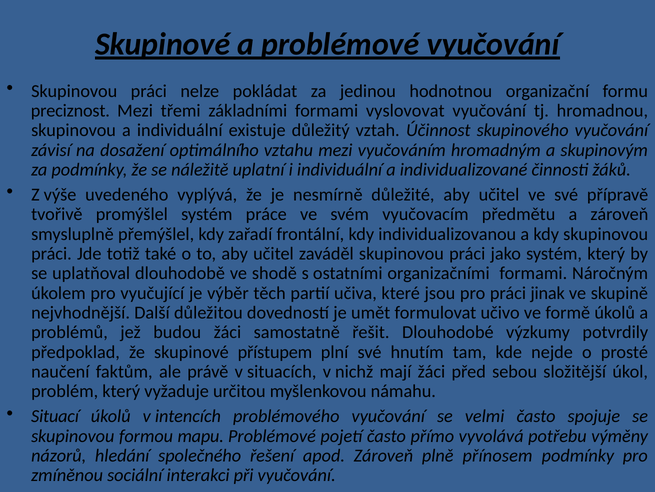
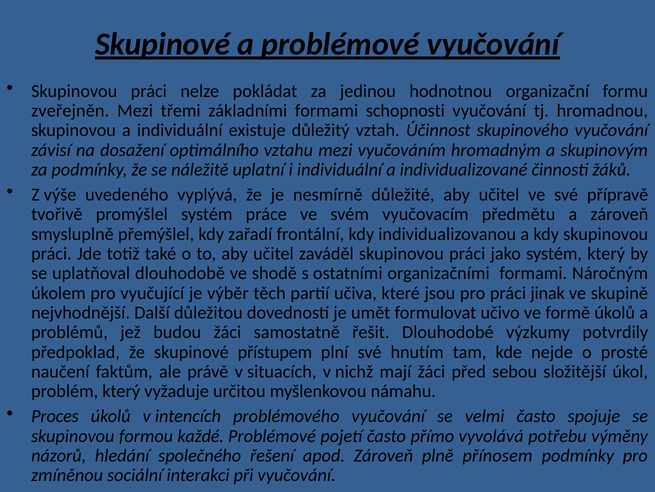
preciznost: preciznost -> zveřejněn
vyslovovat: vyslovovat -> schopnosti
Situací: Situací -> Proces
mapu: mapu -> každé
